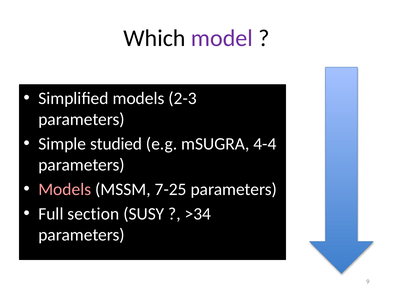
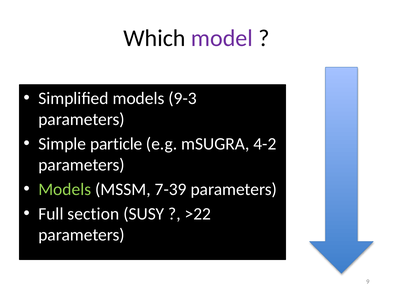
2-3: 2-3 -> 9-3
studied: studied -> particle
4-4: 4-4 -> 4-2
Models at (65, 189) colour: pink -> light green
7-25: 7-25 -> 7-39
>34: >34 -> >22
